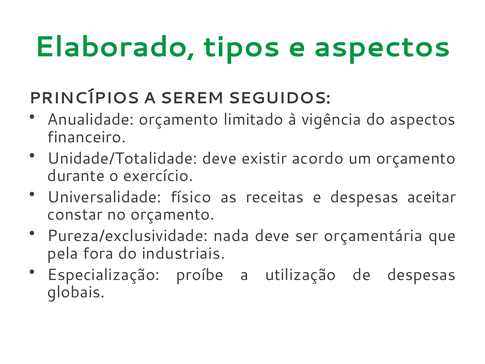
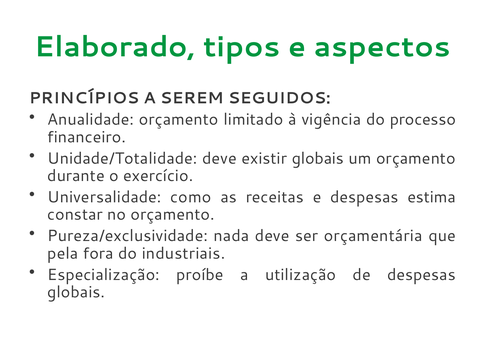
do aspectos: aspectos -> processo
existir acordo: acordo -> globais
físico: físico -> como
aceitar: aceitar -> estima
